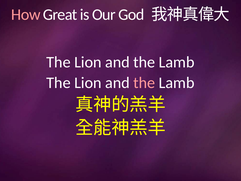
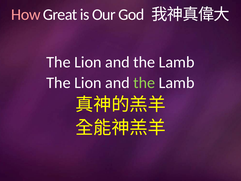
the at (144, 83) colour: pink -> light green
